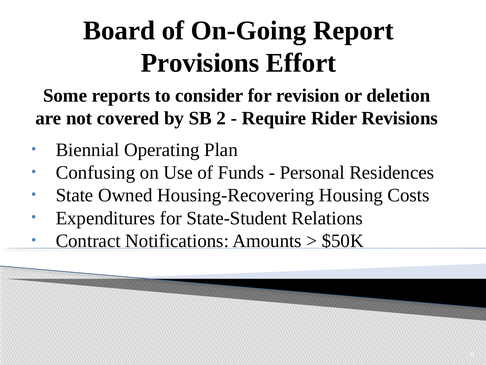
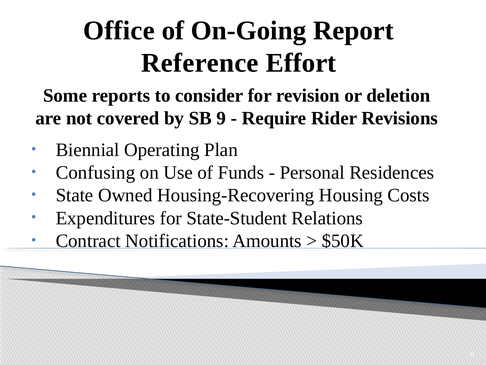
Board: Board -> Office
Provisions: Provisions -> Reference
2: 2 -> 9
